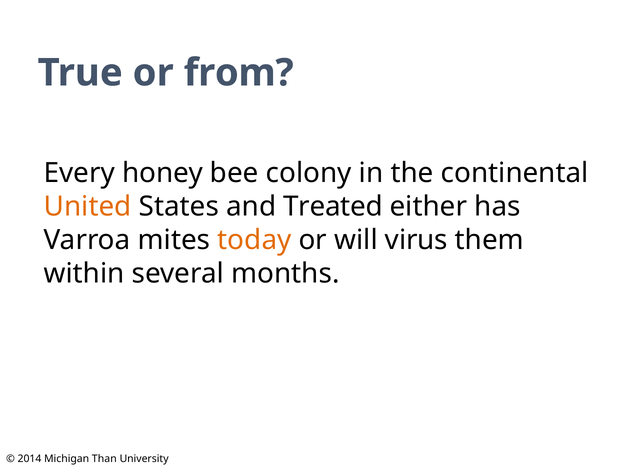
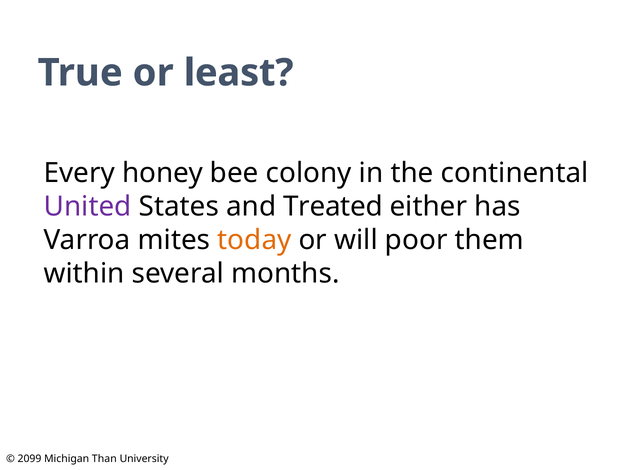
from: from -> least
United colour: orange -> purple
virus: virus -> poor
2014: 2014 -> 2099
